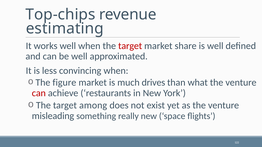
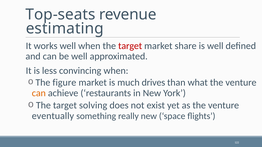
Top-chips: Top-chips -> Top-seats
can at (39, 93) colour: red -> orange
among: among -> solving
misleading: misleading -> eventually
